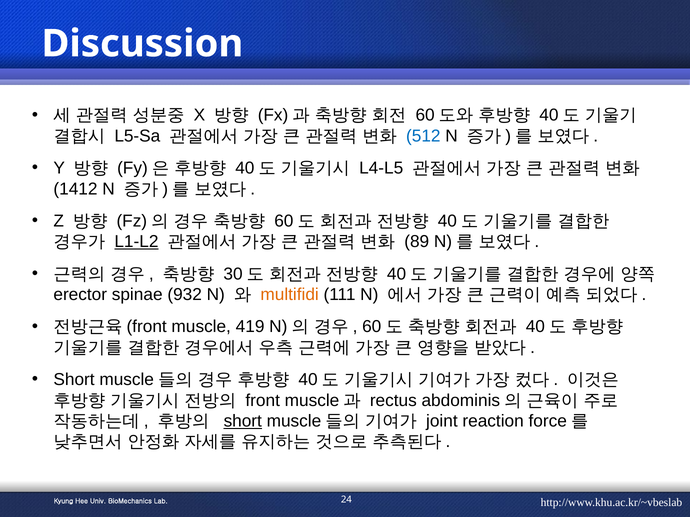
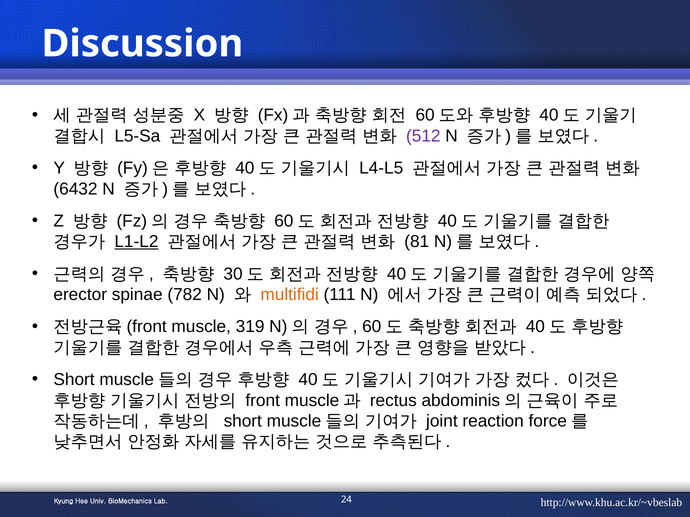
512 colour: blue -> purple
1412: 1412 -> 6432
89: 89 -> 81
932: 932 -> 782
419: 419 -> 319
short at (243, 421) underline: present -> none
